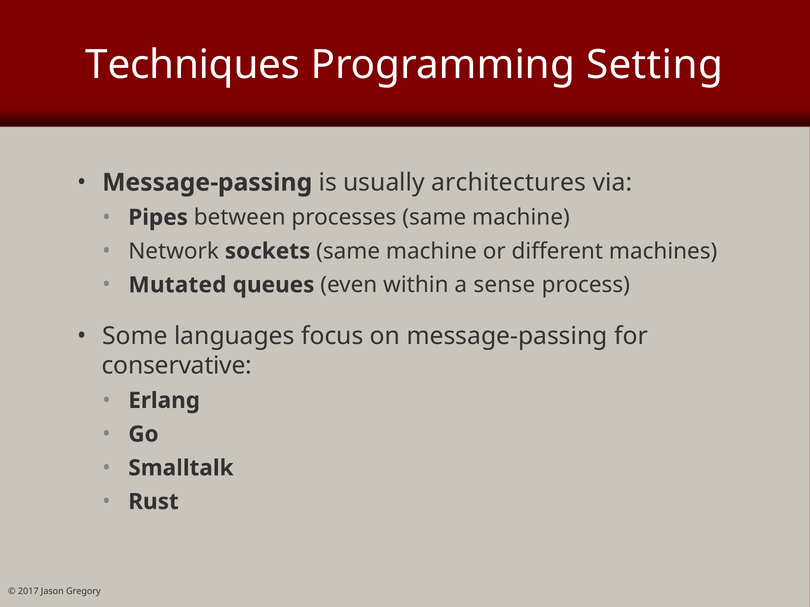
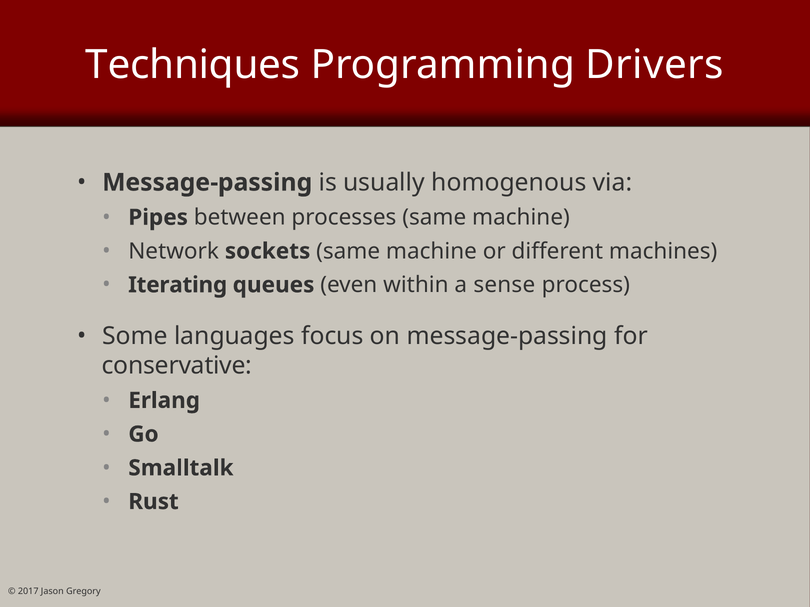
Setting: Setting -> Drivers
architectures: architectures -> homogenous
Mutated: Mutated -> Iterating
